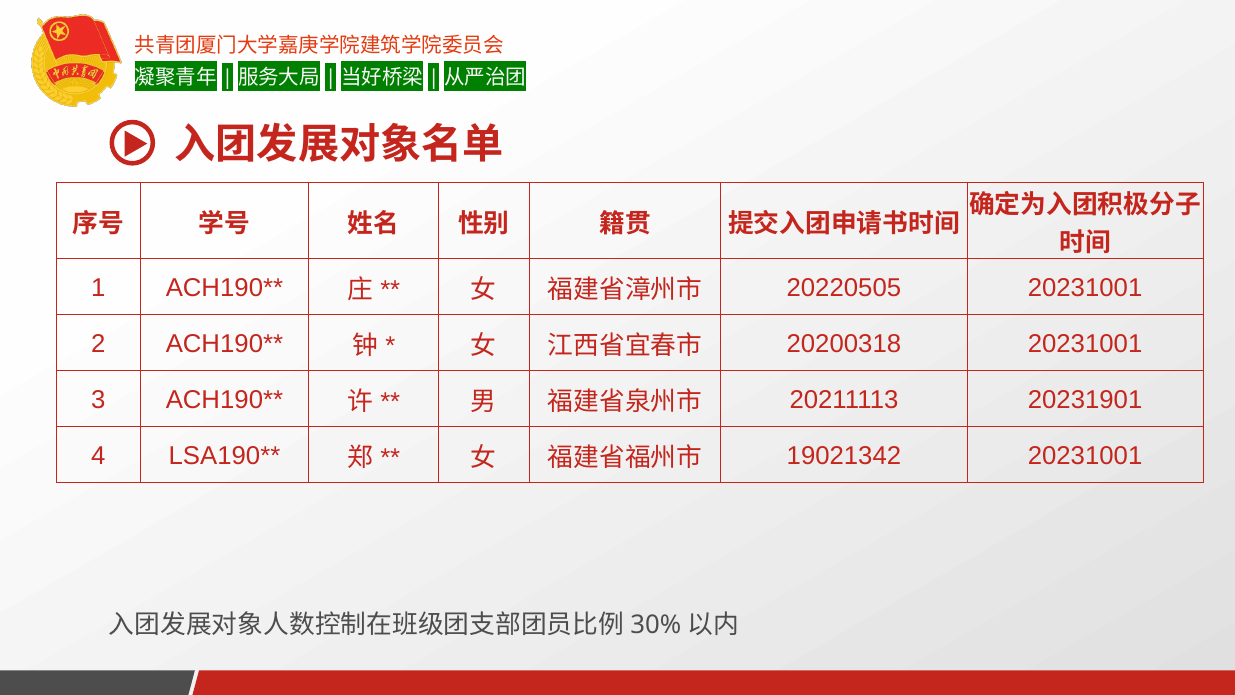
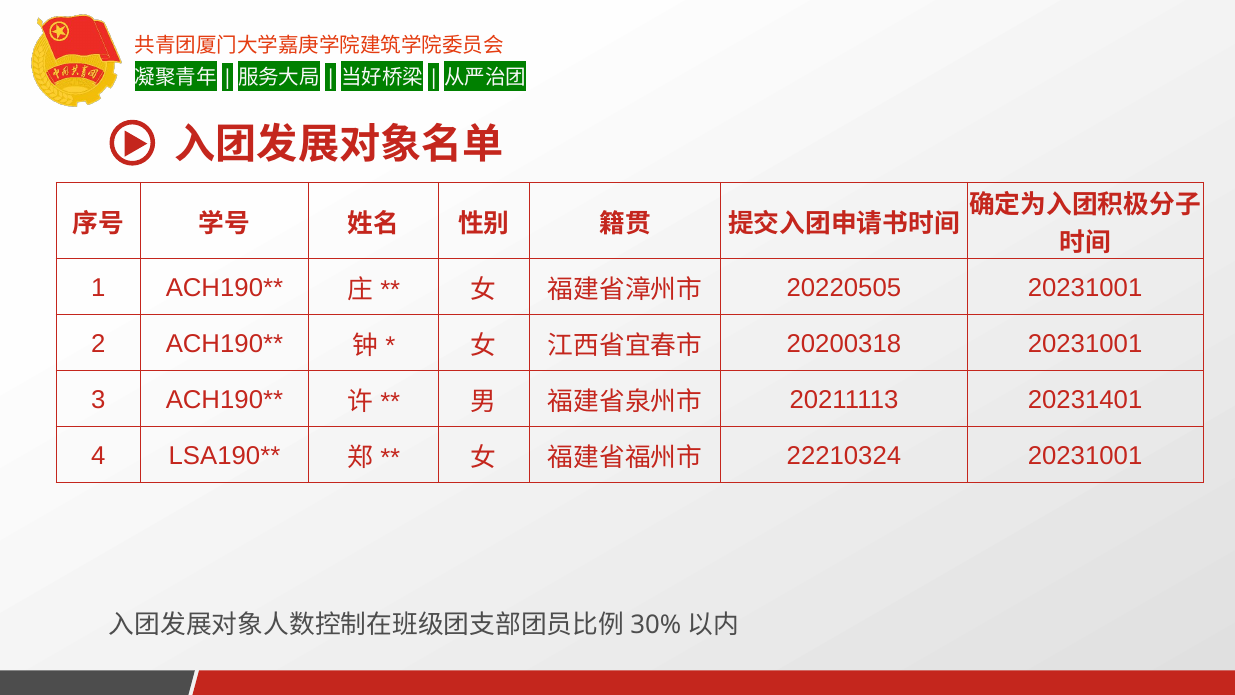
20231901: 20231901 -> 20231401
19021342: 19021342 -> 22210324
